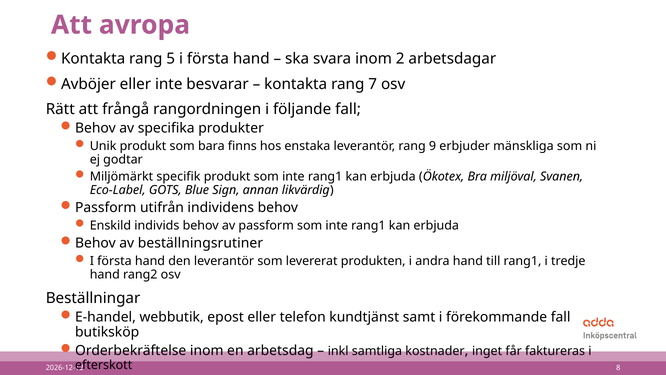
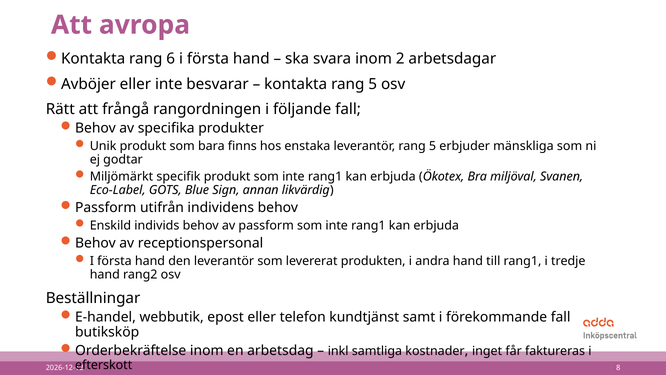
5: 5 -> 6
kontakta rang 7: 7 -> 5
leverantör rang 9: 9 -> 5
beställningsrutiner: beställningsrutiner -> receptionspersonal
